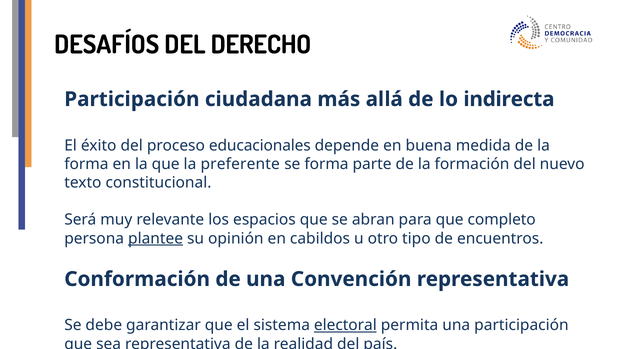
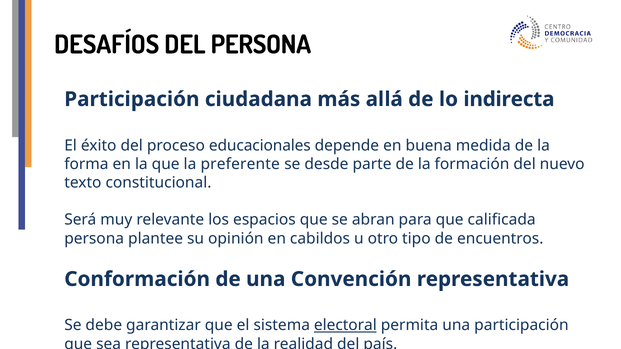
DEL DERECHO: DERECHO -> PERSONA
se forma: forma -> desde
completo: completo -> calificada
plantee underline: present -> none
